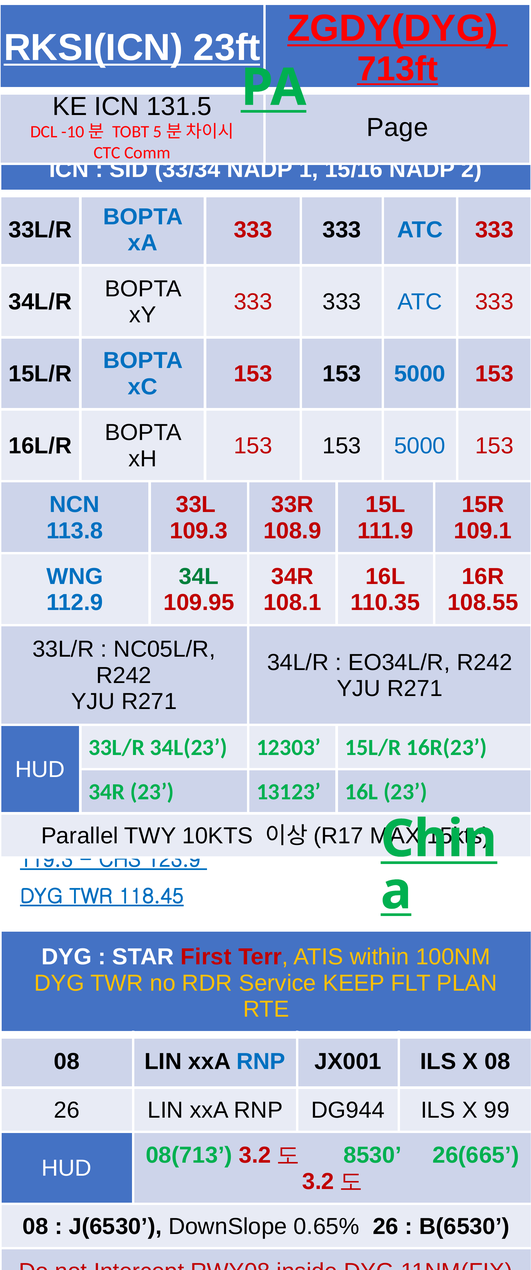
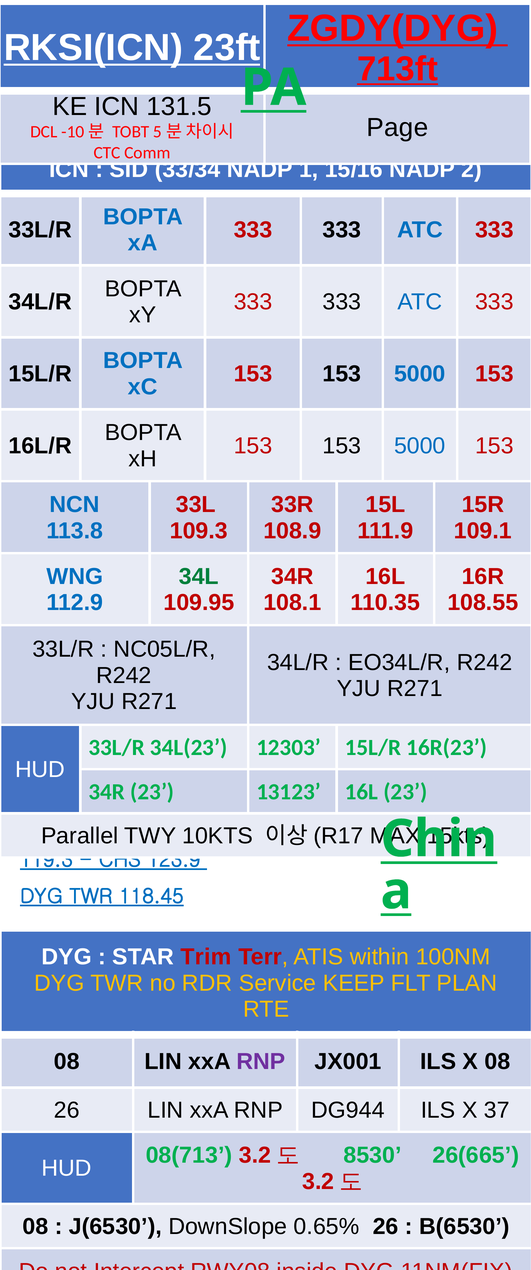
First: First -> Trim
RNP at (261, 1062) colour: blue -> purple
99: 99 -> 37
